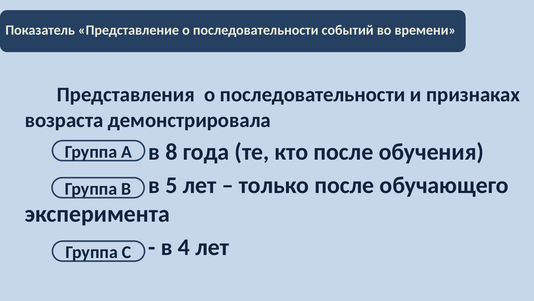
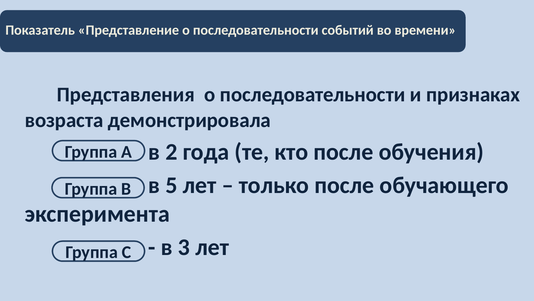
8: 8 -> 2
4: 4 -> 3
